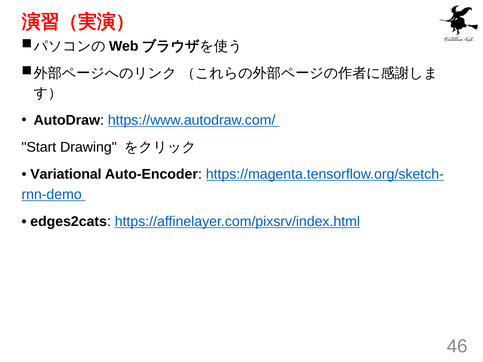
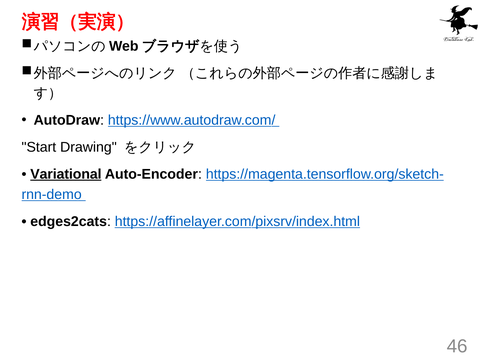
Variational underline: none -> present
